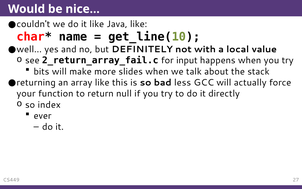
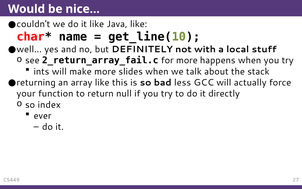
value: value -> stuff
for input: input -> more
bits: bits -> ints
